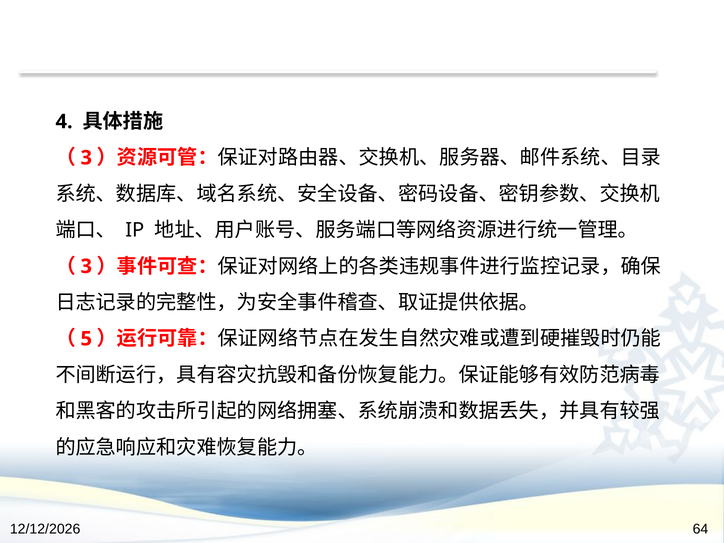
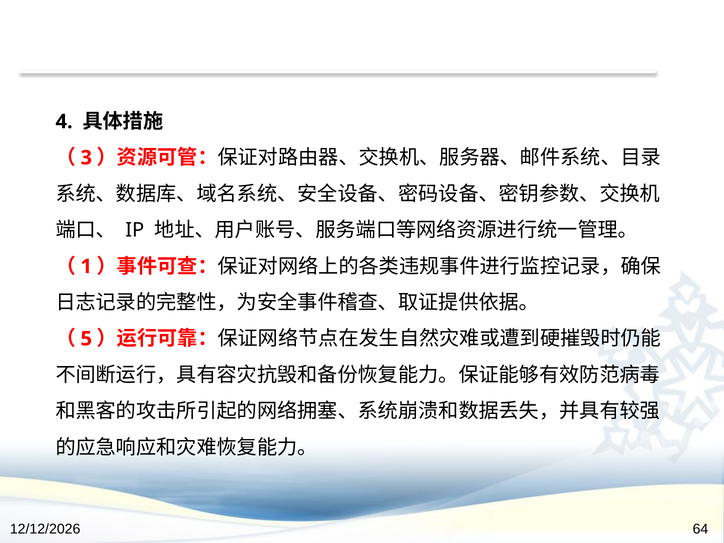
3 at (86, 266): 3 -> 1
